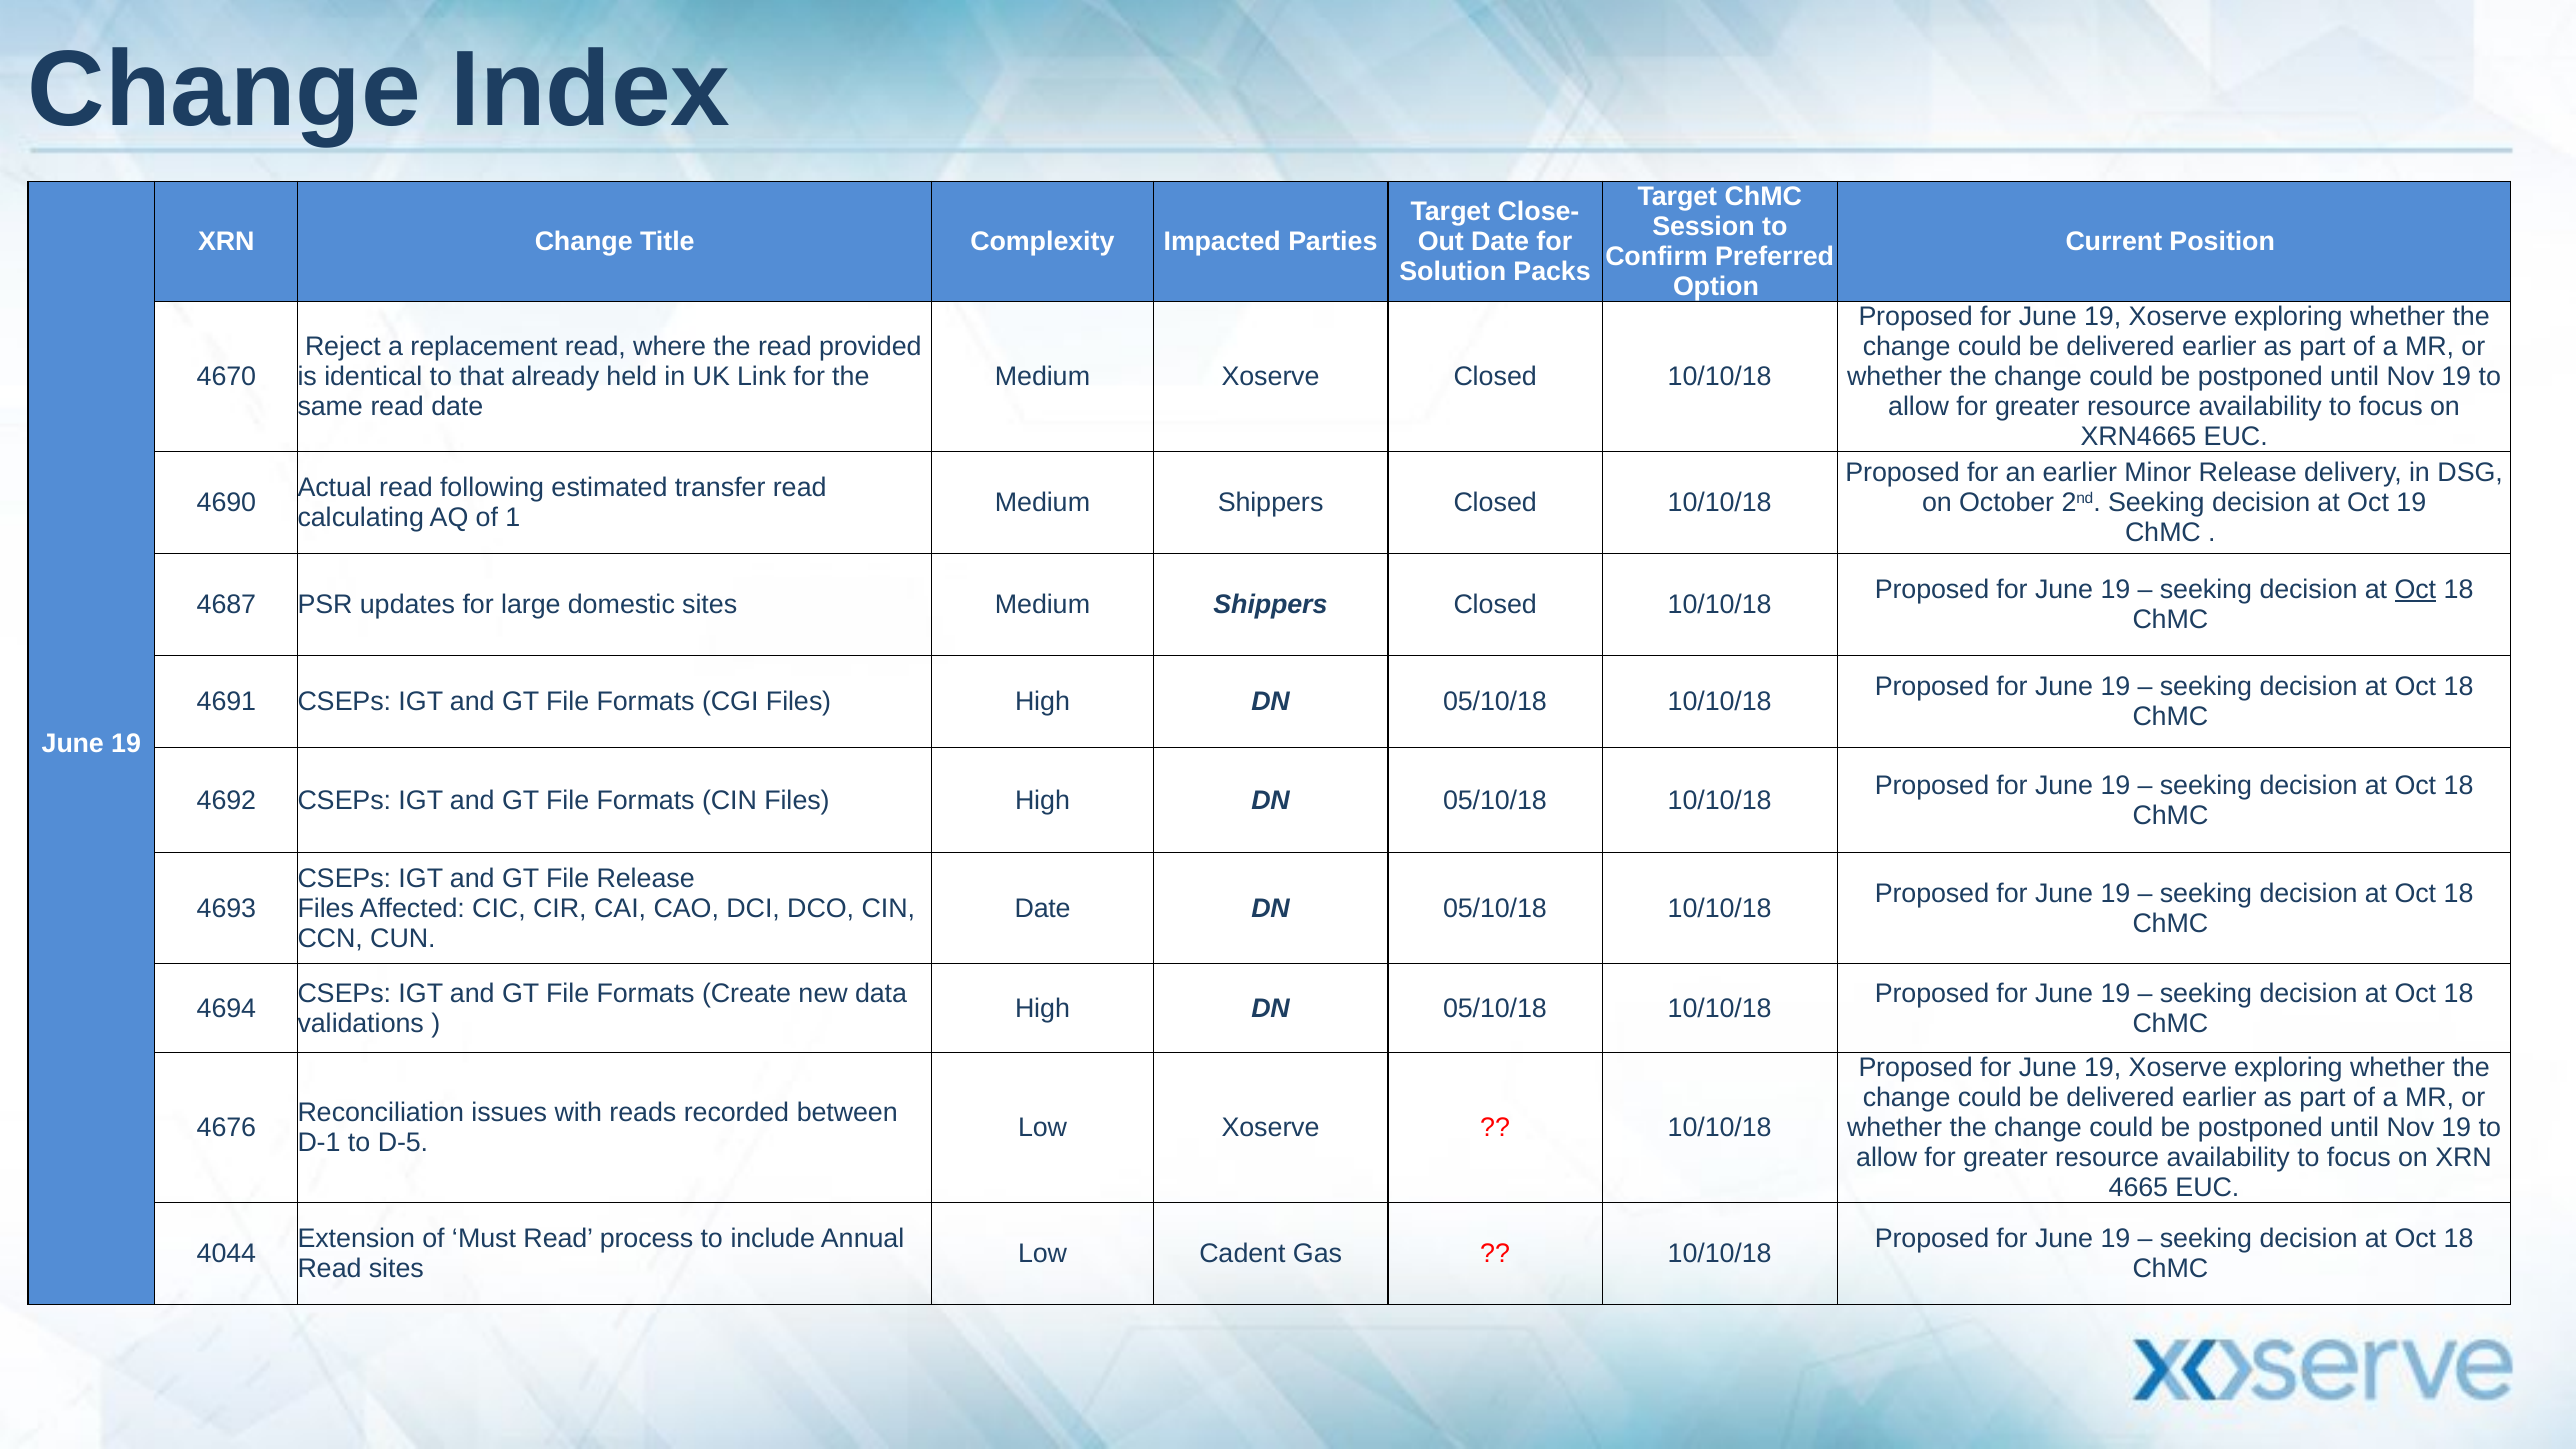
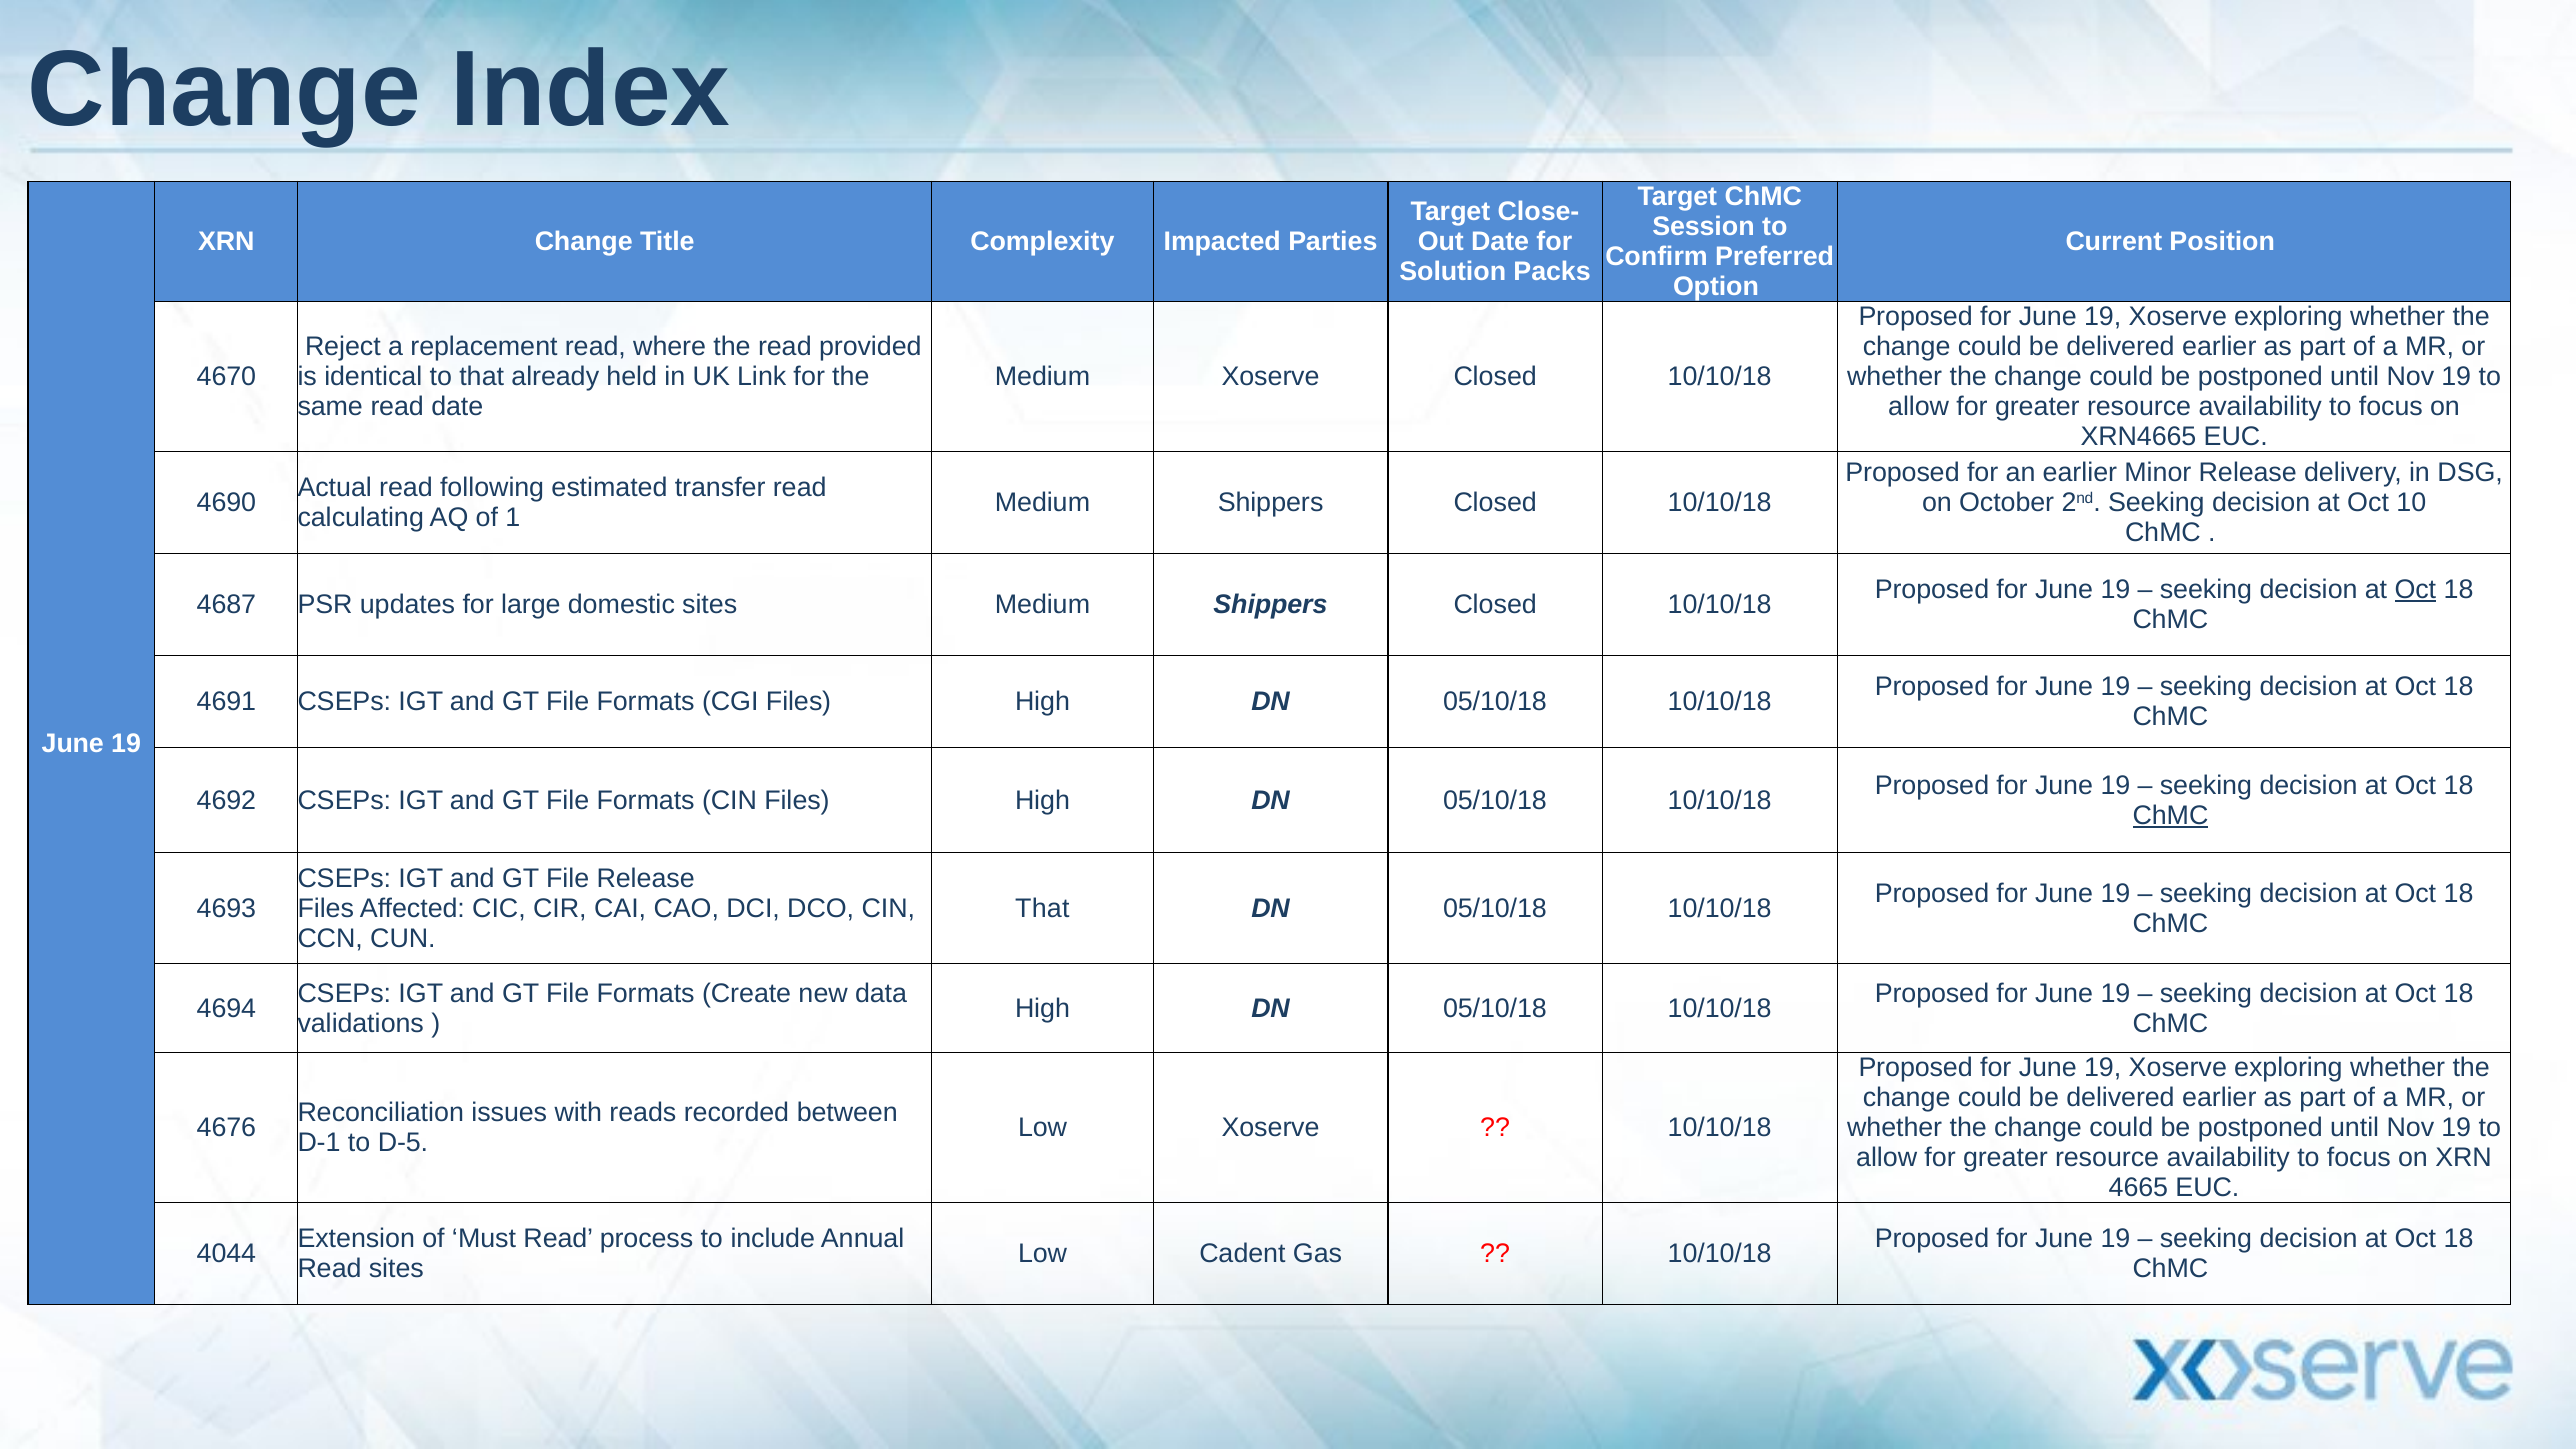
Oct 19: 19 -> 10
ChMC at (2170, 815) underline: none -> present
Date at (1043, 909): Date -> That
